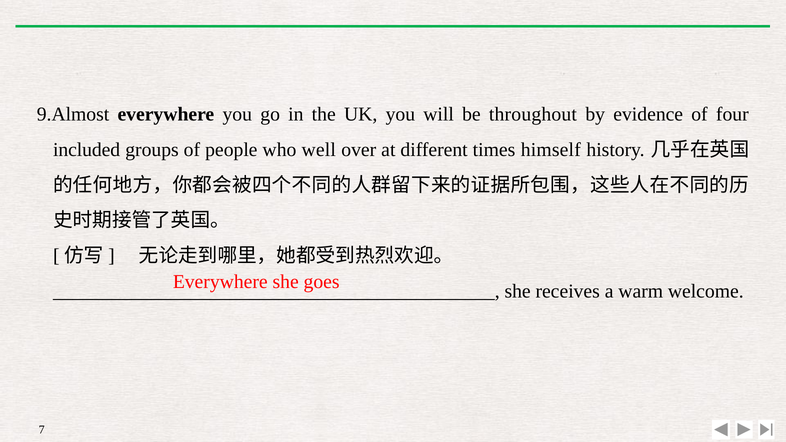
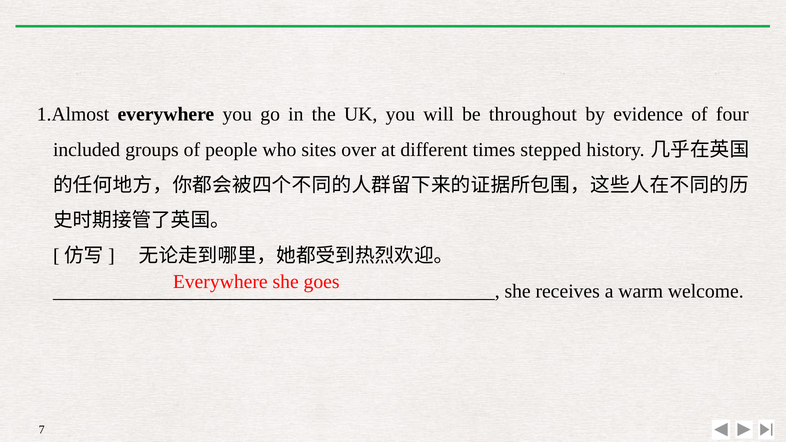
9.Almost: 9.Almost -> 1.Almost
well: well -> sites
himself: himself -> stepped
